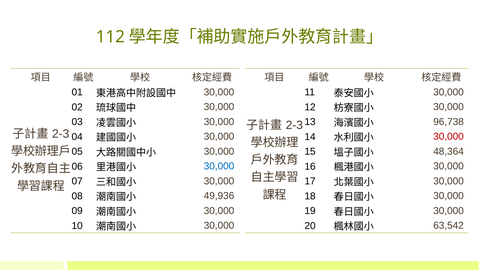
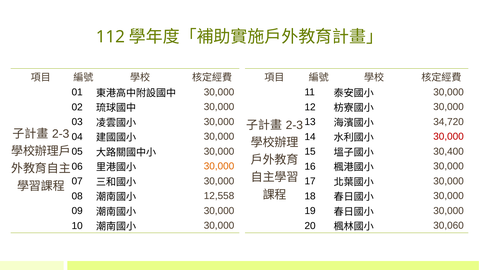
96,738: 96,738 -> 34,720
48,364: 48,364 -> 30,400
30,000 at (219, 166) colour: blue -> orange
49,936: 49,936 -> 12,558
63,542: 63,542 -> 30,060
